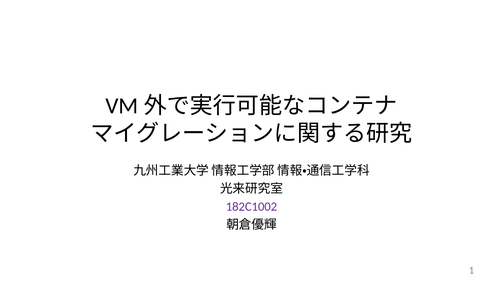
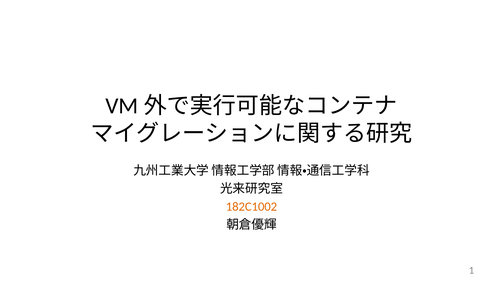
182C1002 colour: purple -> orange
